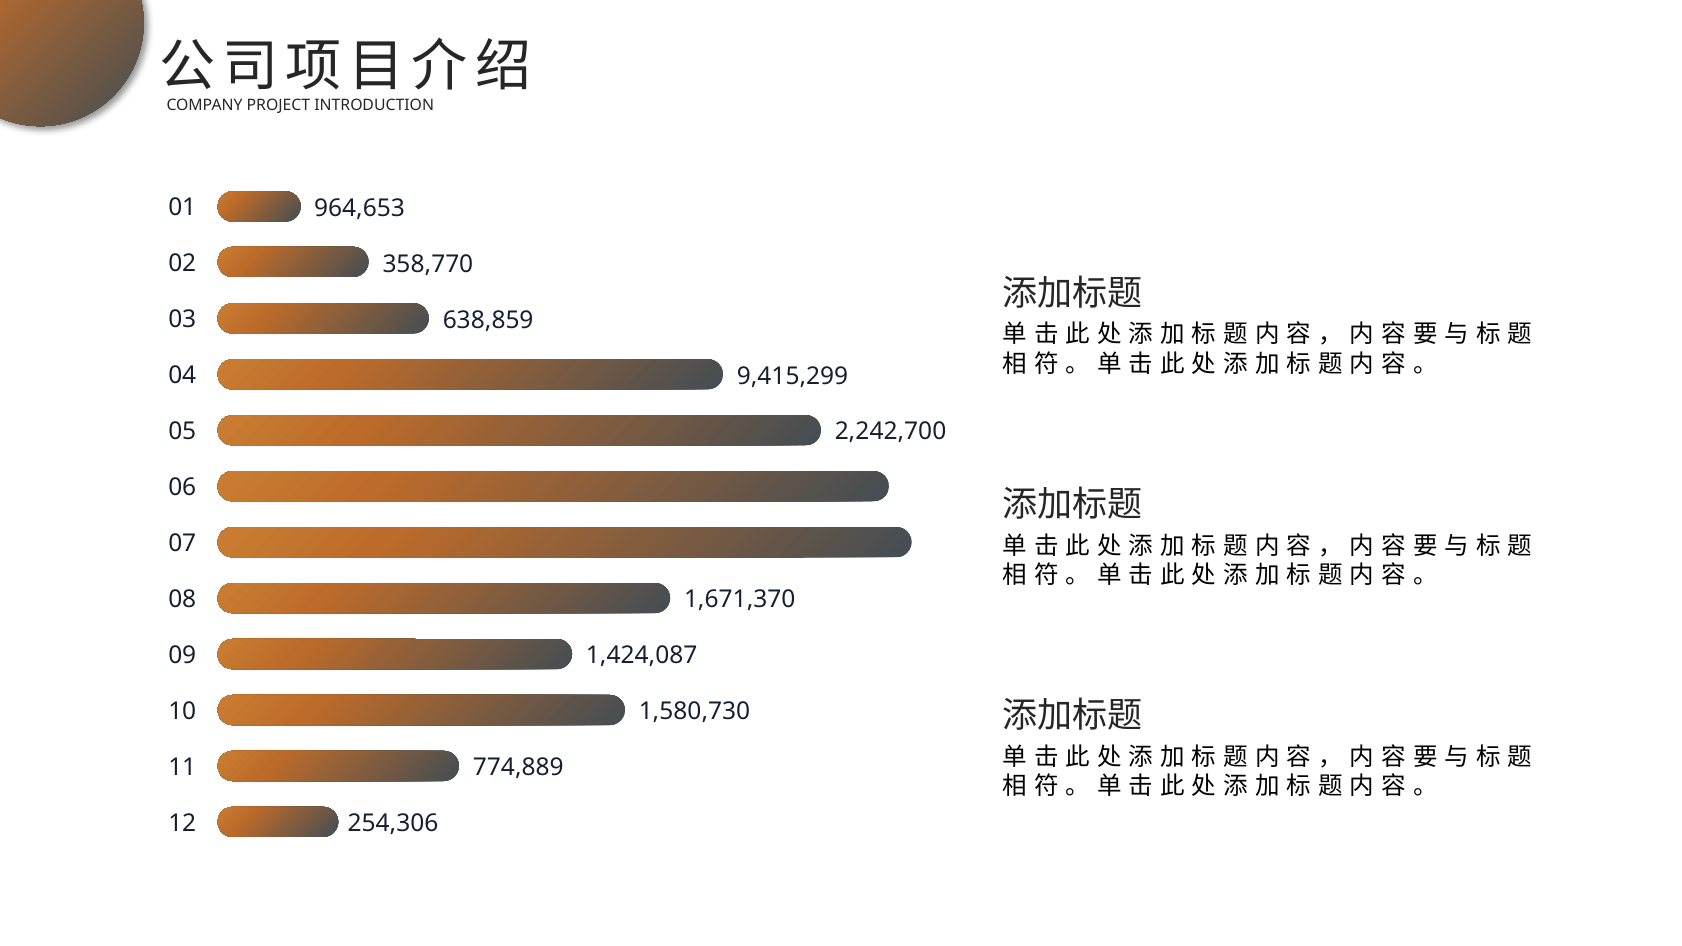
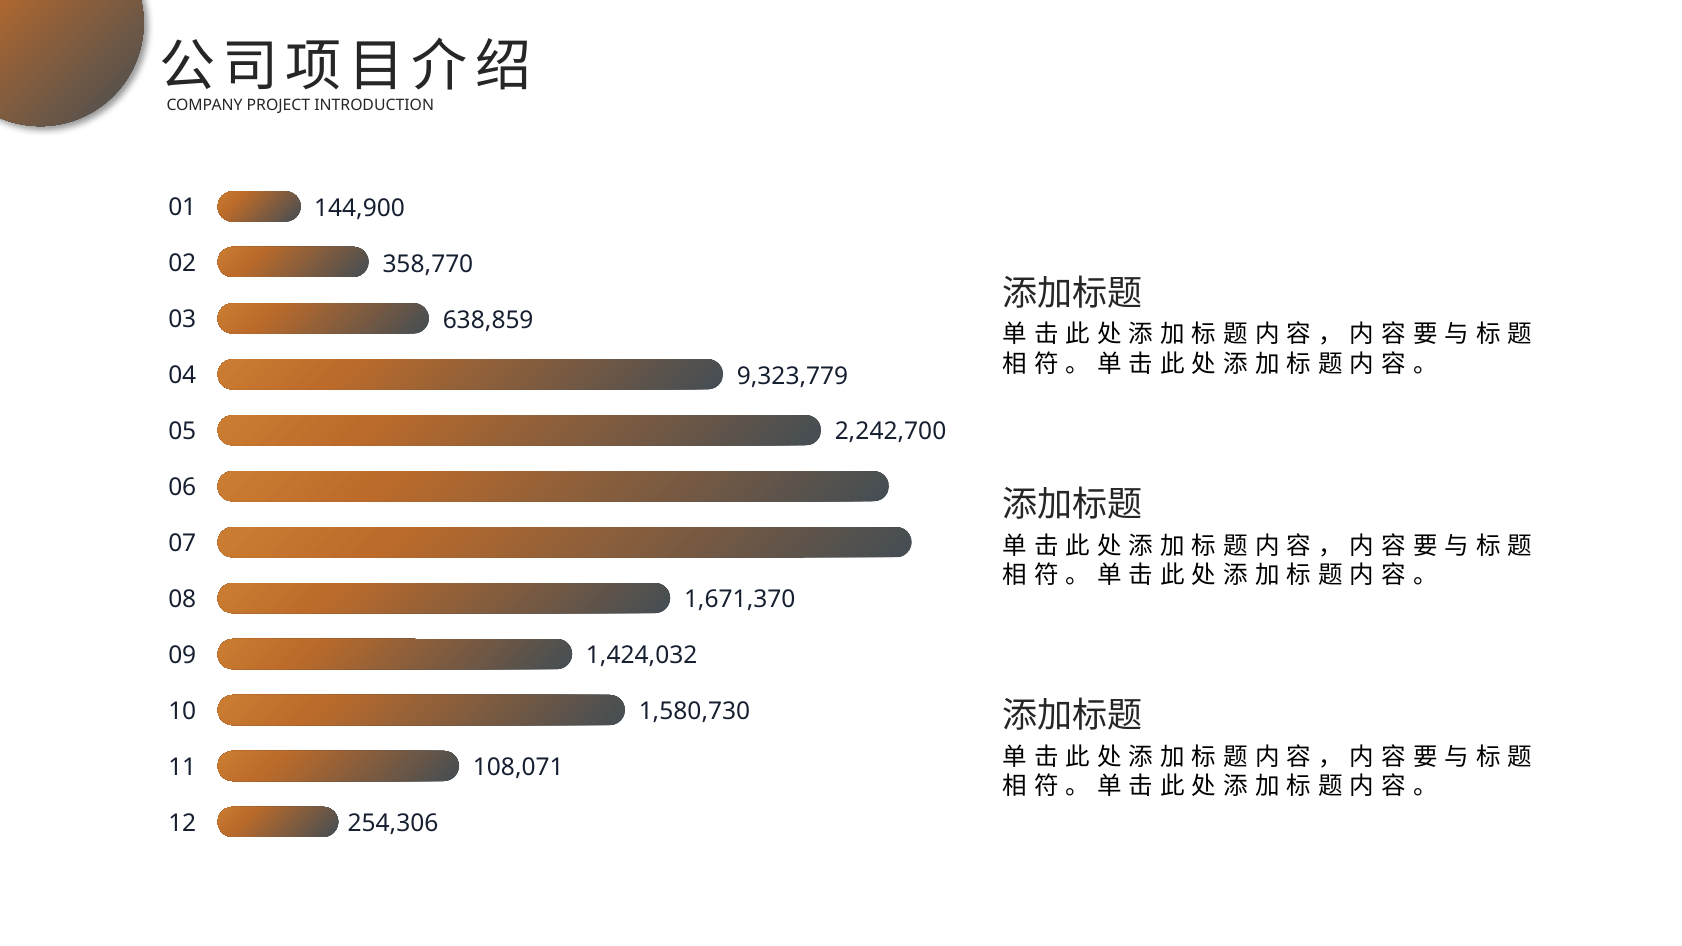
964,653: 964,653 -> 144,900
9,415,299: 9,415,299 -> 9,323,779
1,424,087: 1,424,087 -> 1,424,032
774,889: 774,889 -> 108,071
